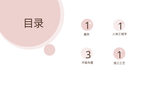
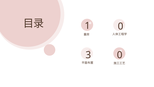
1 1: 1 -> 0
3 1: 1 -> 0
